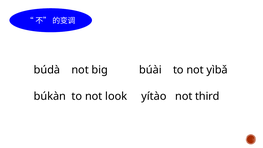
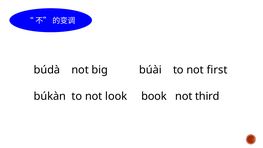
yìbǎ: yìbǎ -> first
yítào: yítào -> book
